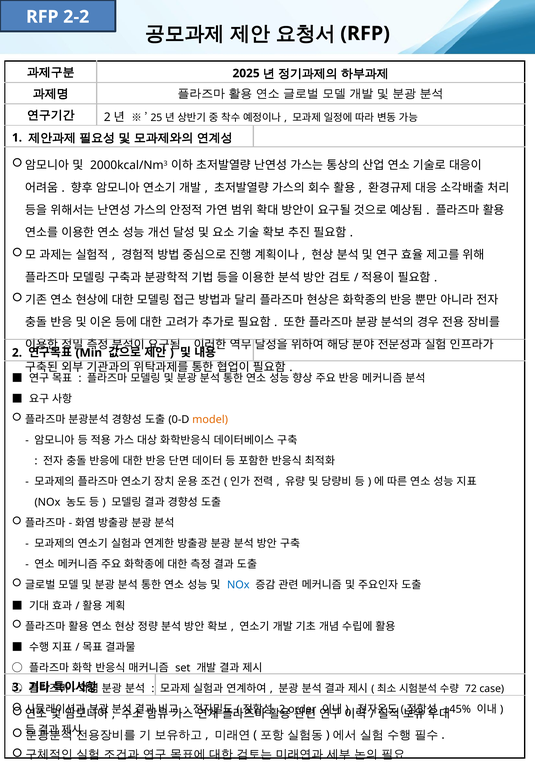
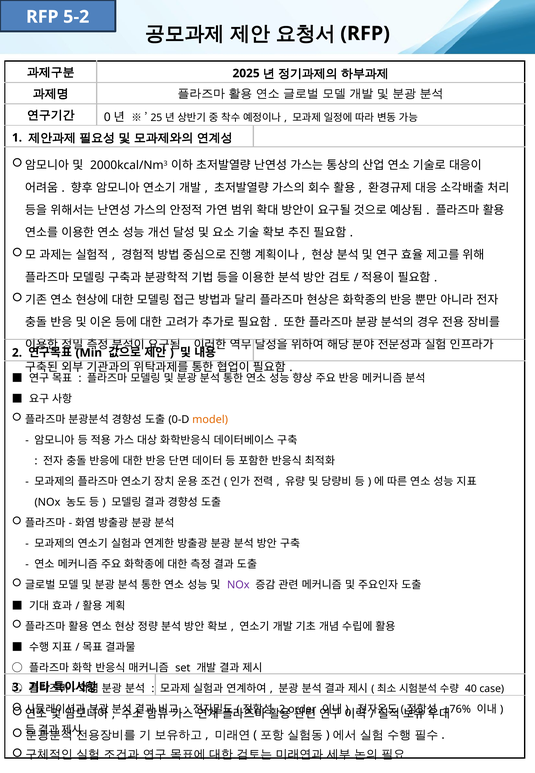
2-2: 2-2 -> 5-2
2 at (107, 117): 2 -> 0
NOx at (238, 585) colour: blue -> purple
72: 72 -> 40
±45%: ±45% -> ±76%
